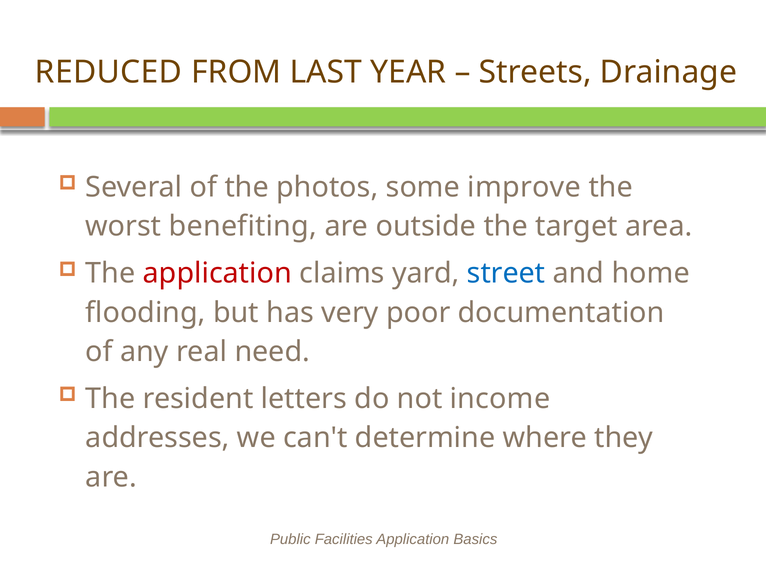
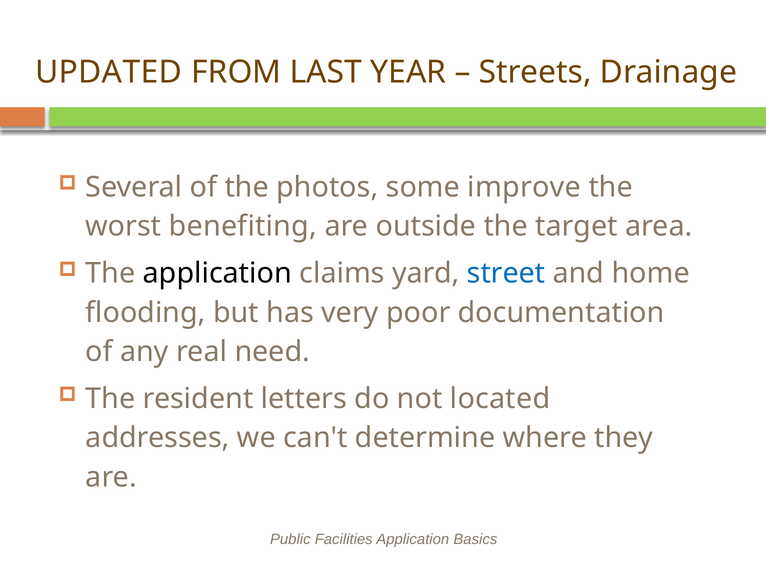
REDUCED: REDUCED -> UPDATED
application at (217, 273) colour: red -> black
income: income -> located
